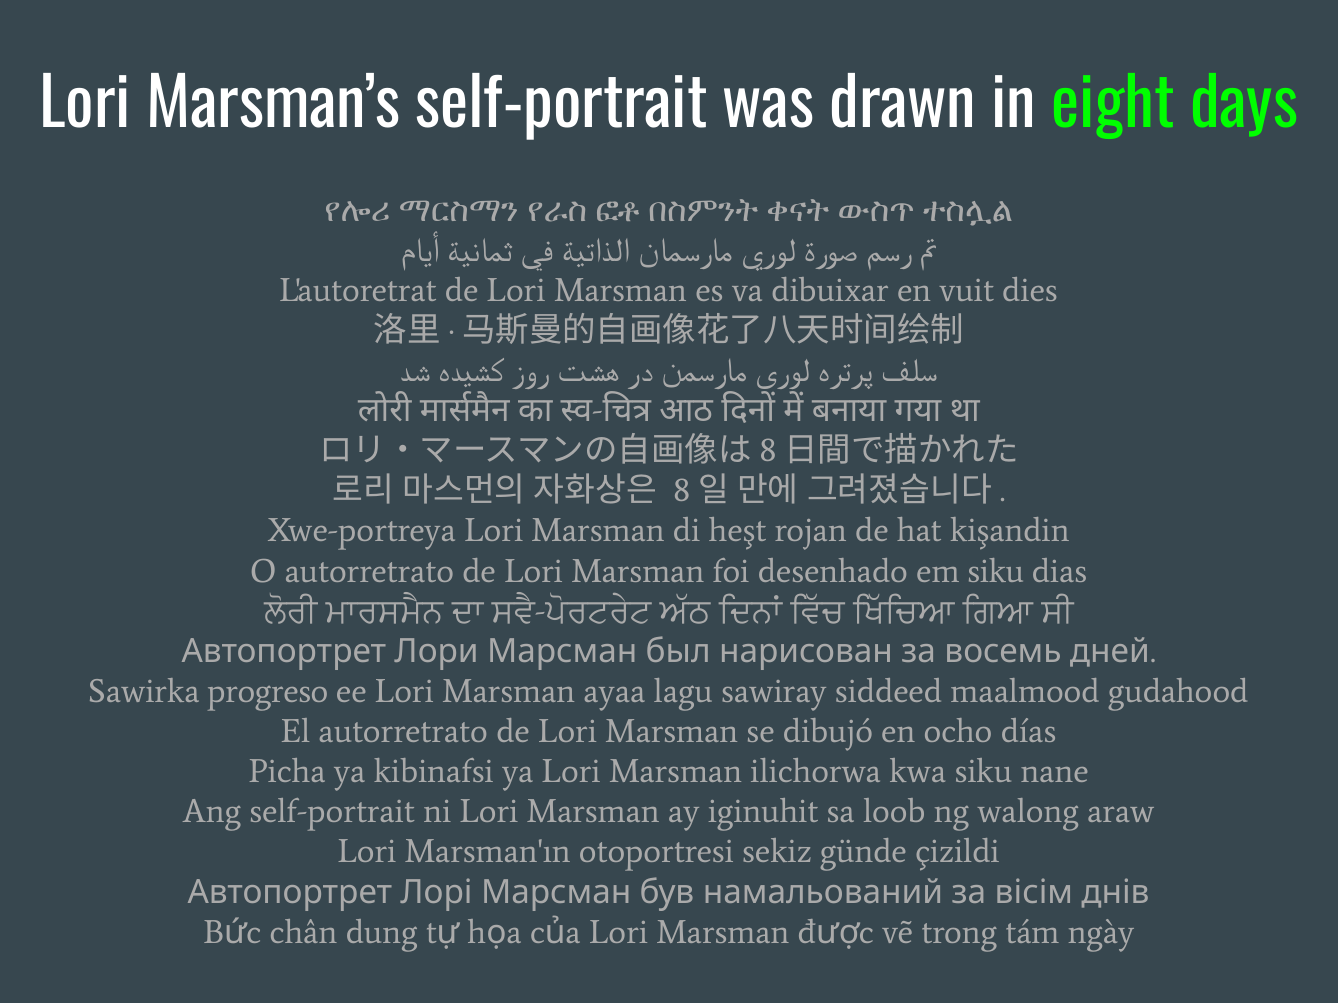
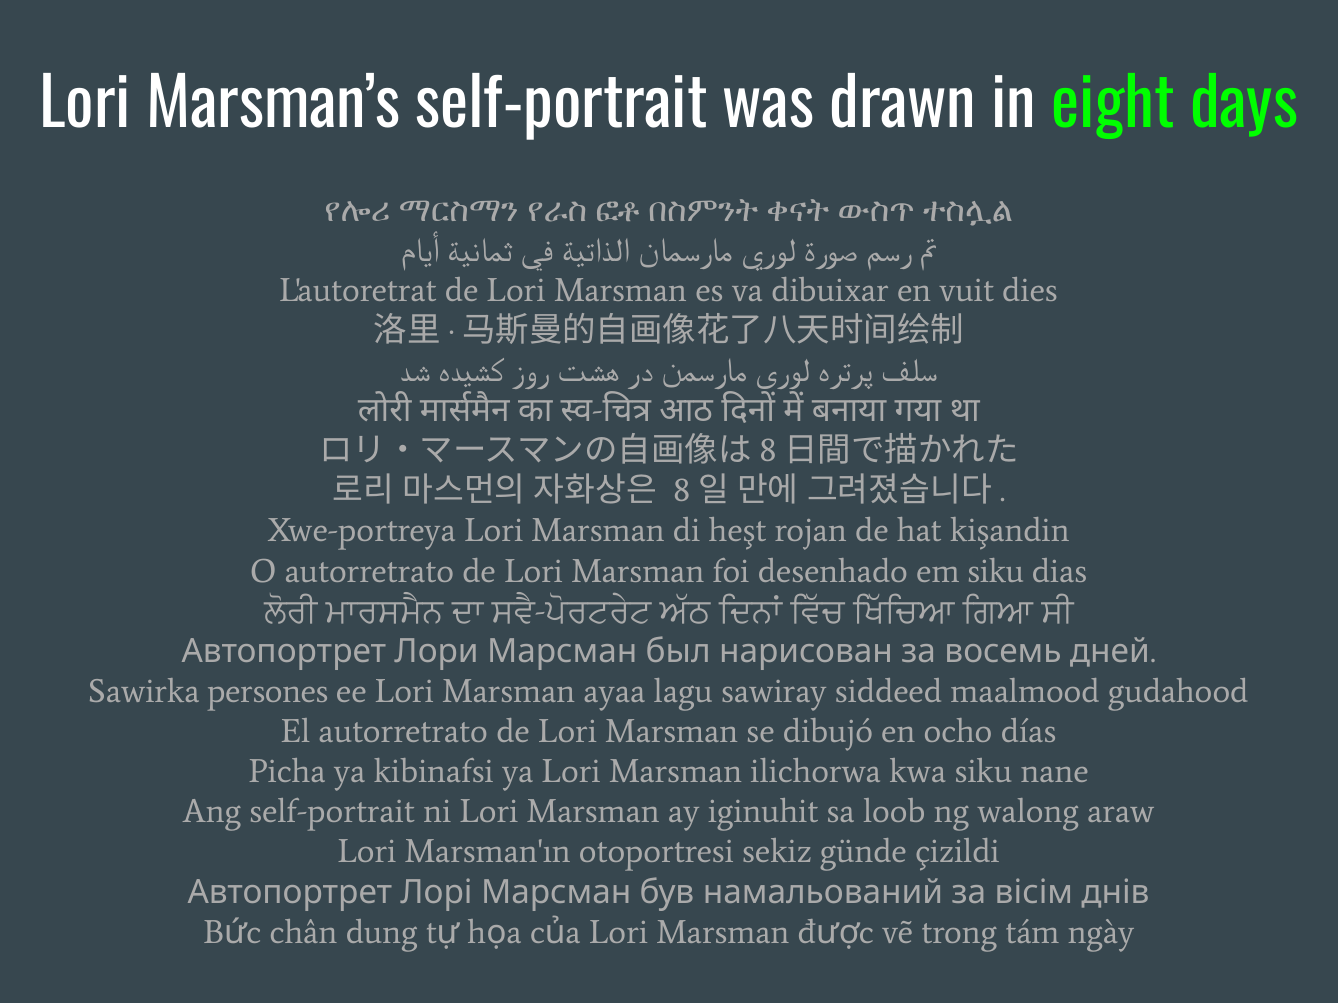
progreso: progreso -> persones
